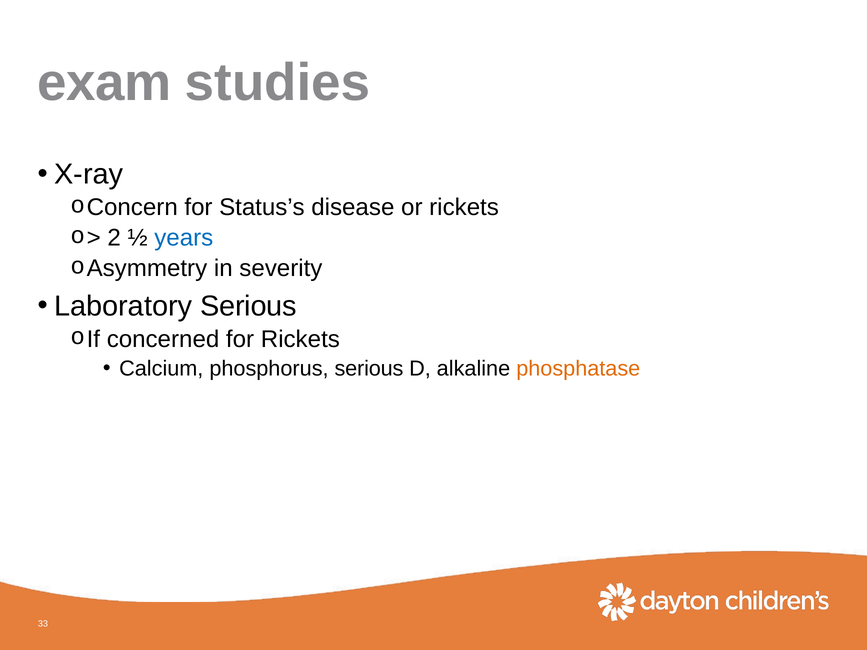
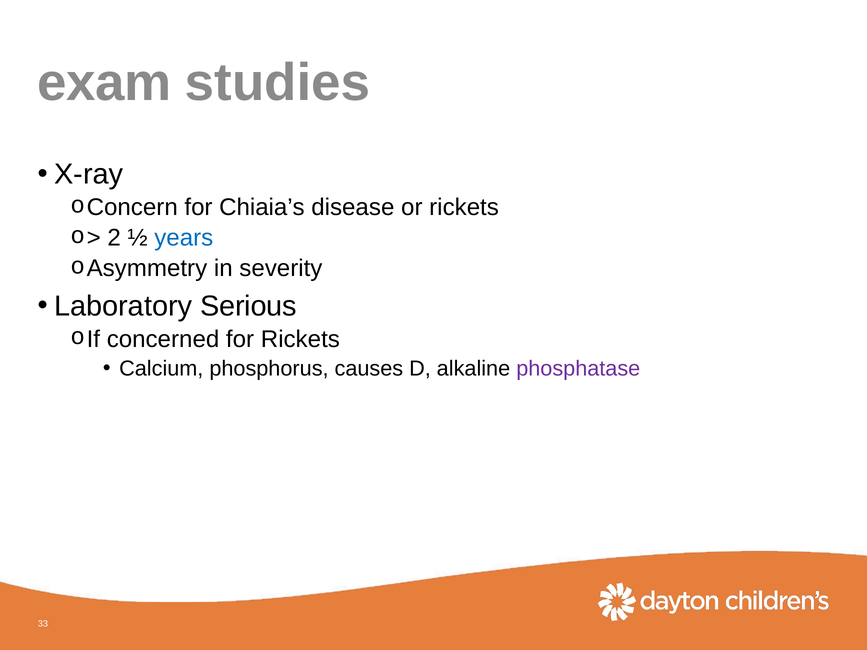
Status’s: Status’s -> Chiaia’s
phosphorus serious: serious -> causes
phosphatase colour: orange -> purple
